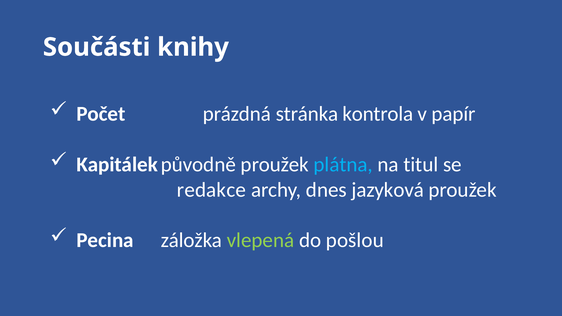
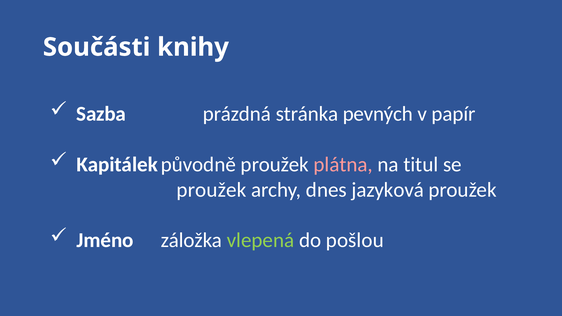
Počet: Počet -> Sazba
kontrola: kontrola -> pevných
plátna colour: light blue -> pink
redakce at (211, 190): redakce -> proužek
Pecina: Pecina -> Jméno
